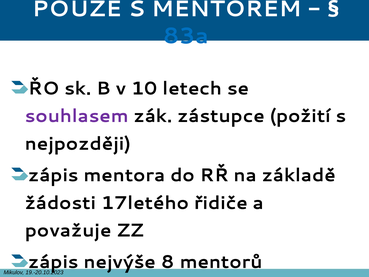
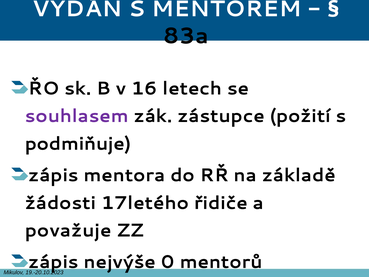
POUZE: POUZE -> VYDÁN
83a colour: blue -> black
10: 10 -> 16
nejpozději: nejpozději -> podmiňuje
8: 8 -> 0
